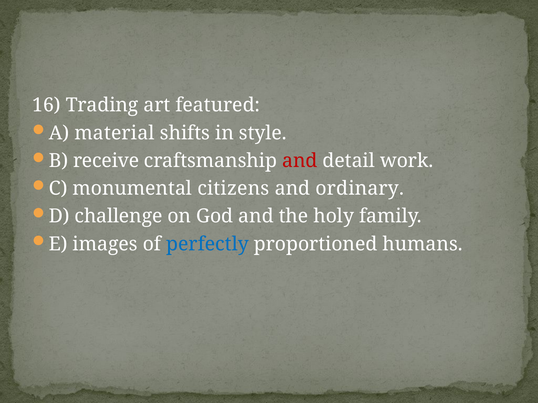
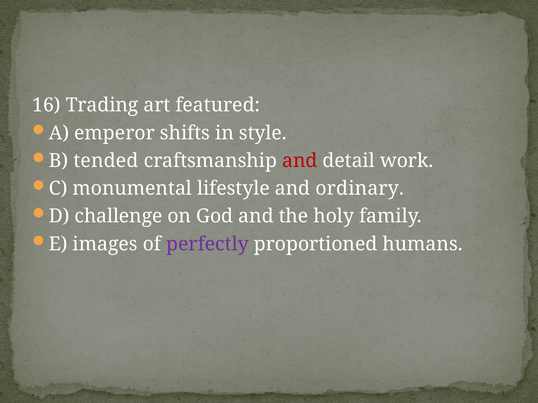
material: material -> emperor
receive: receive -> tended
citizens: citizens -> lifestyle
perfectly colour: blue -> purple
